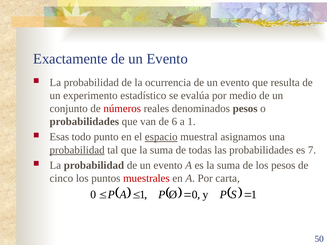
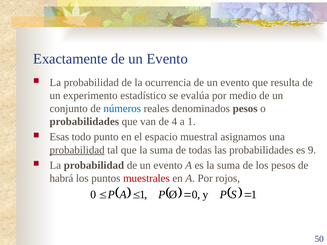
números colour: red -> blue
6: 6 -> 4
espacio underline: present -> none
7: 7 -> 9
cinco: cinco -> habrá
carta: carta -> rojos
